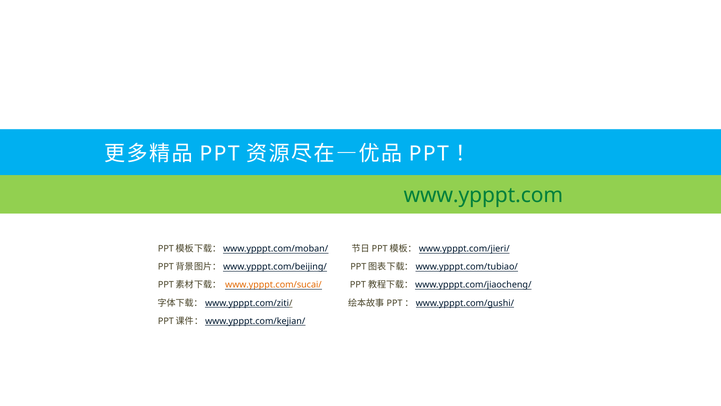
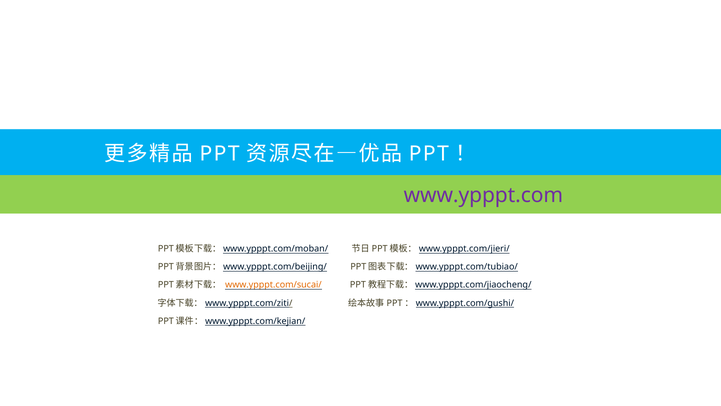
www.ypppt.com colour: green -> purple
